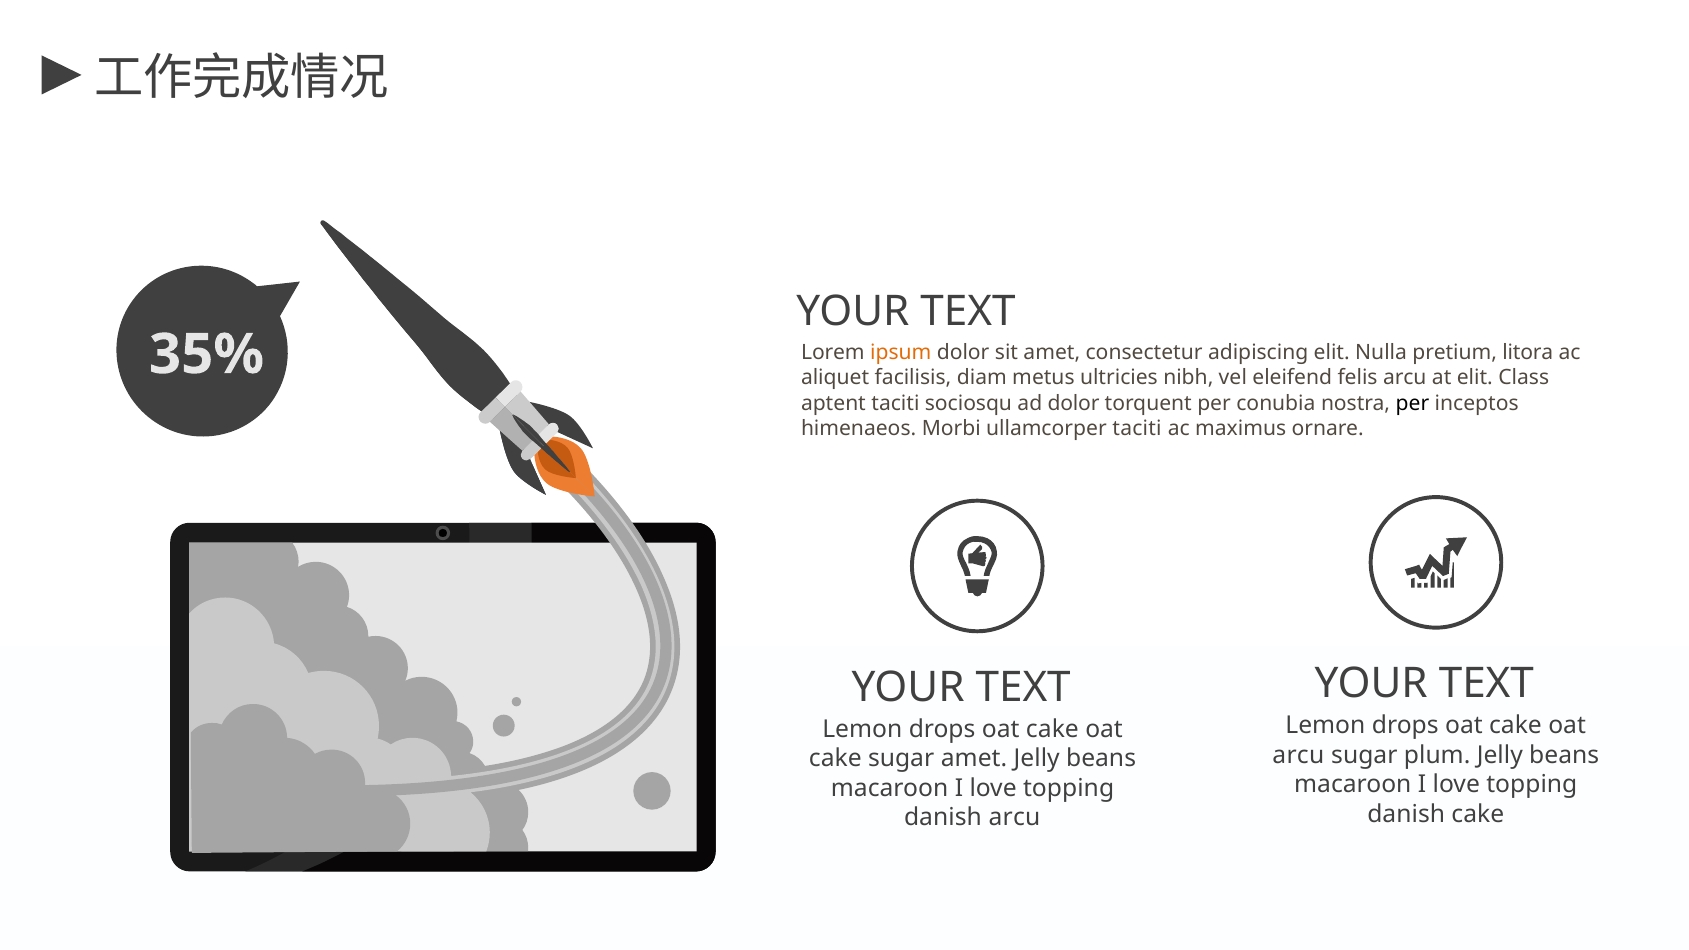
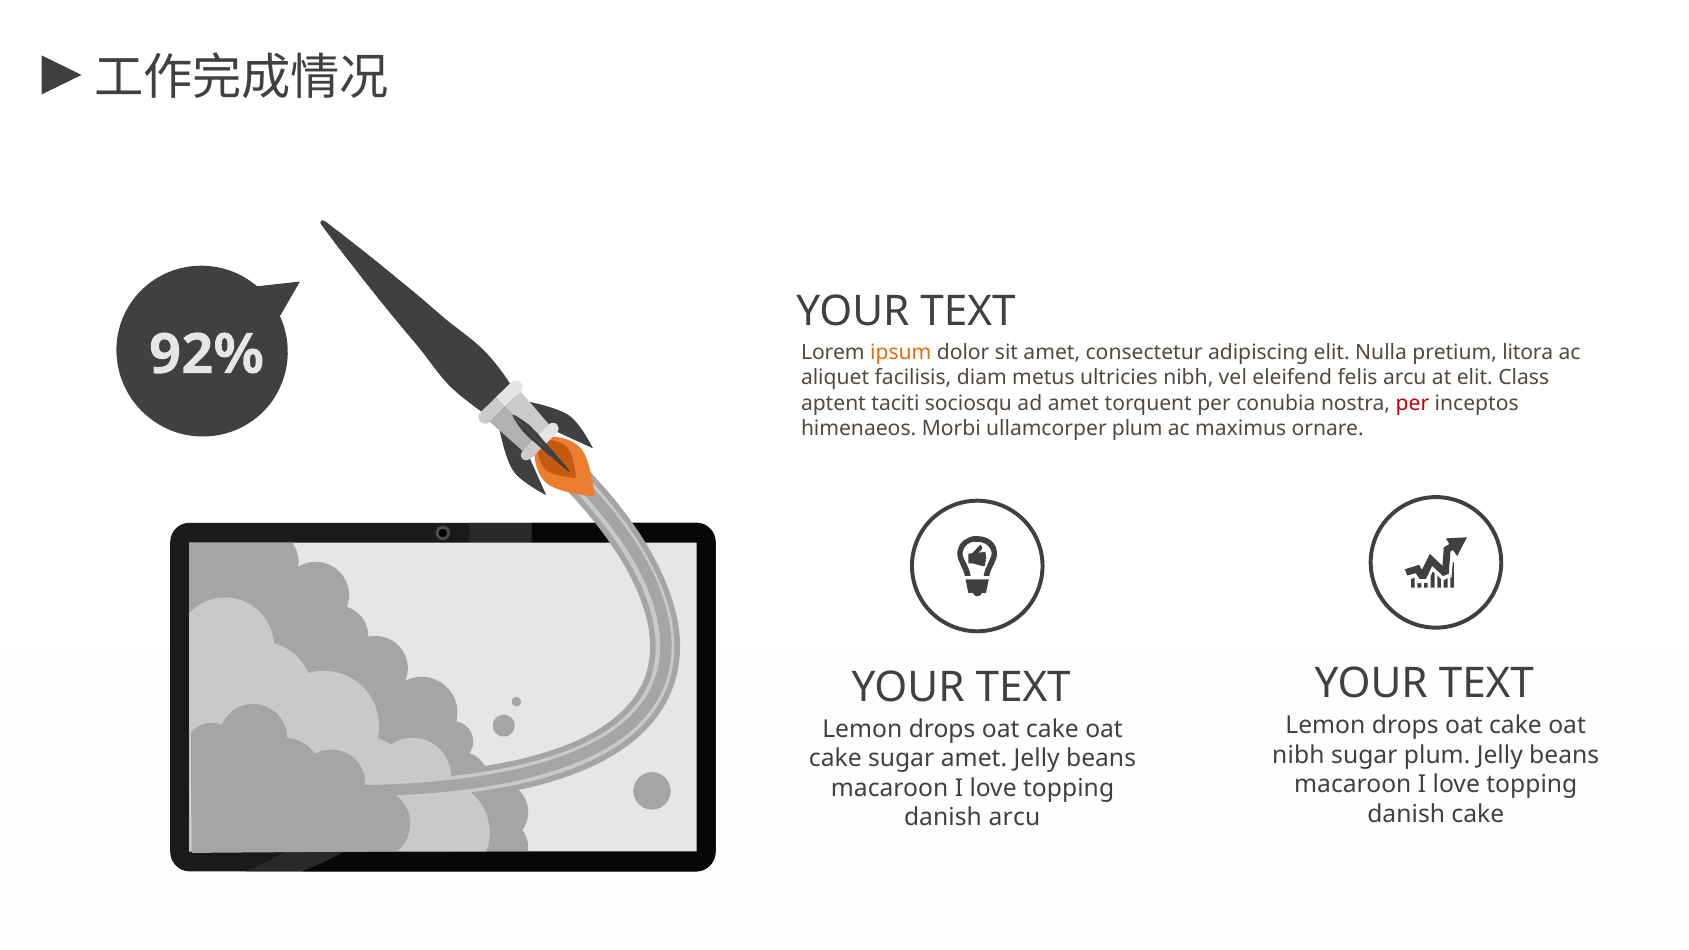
35%: 35% -> 92%
ad dolor: dolor -> amet
per at (1412, 403) colour: black -> red
ullamcorper taciti: taciti -> plum
arcu at (1298, 755): arcu -> nibh
